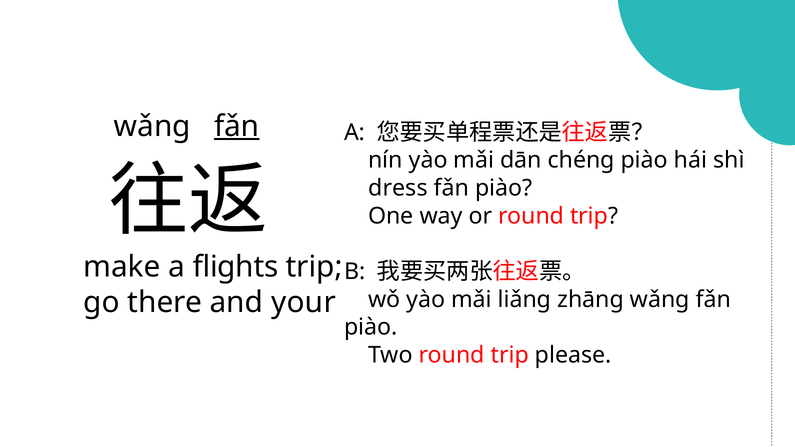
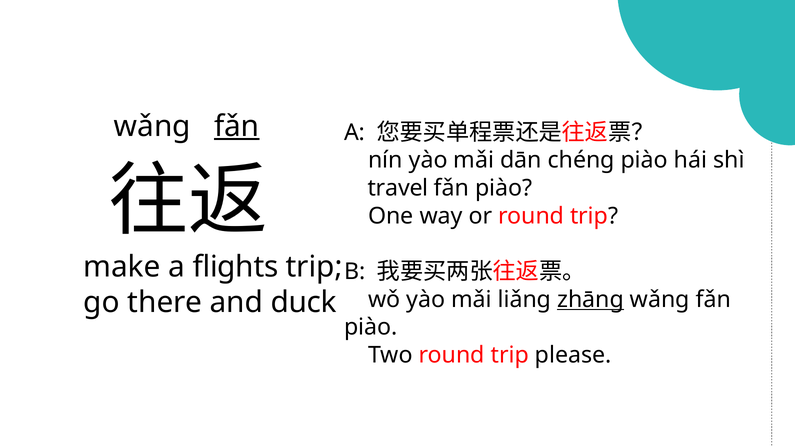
dress: dress -> travel
zhāng underline: none -> present
your: your -> duck
